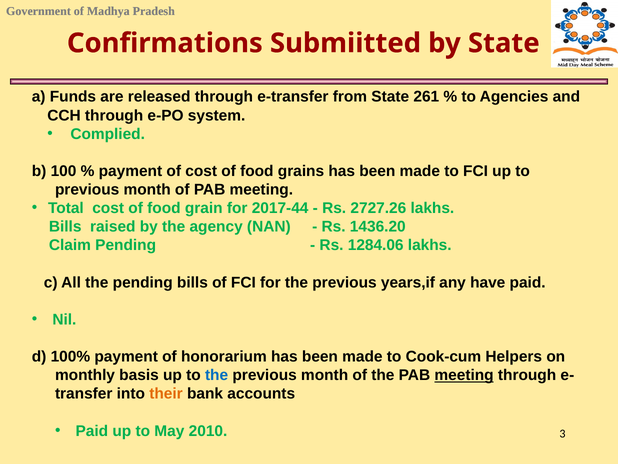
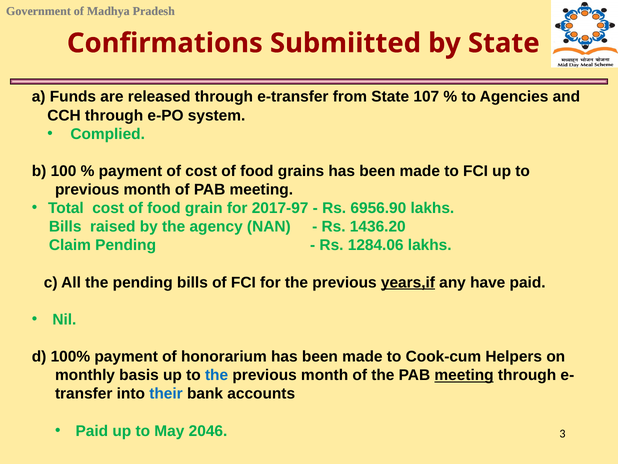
261: 261 -> 107
2017-44: 2017-44 -> 2017-97
2727.26: 2727.26 -> 6956.90
years,if underline: none -> present
their colour: orange -> blue
2010: 2010 -> 2046
